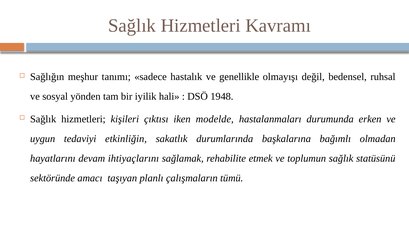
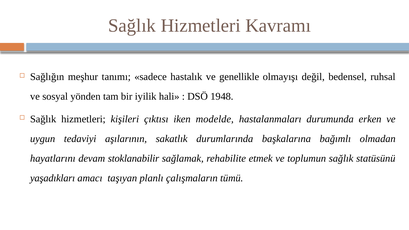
etkinliğin: etkinliğin -> aşılarının
ihtiyaçlarını: ihtiyaçlarını -> stoklanabilir
sektöründe: sektöründe -> yaşadıkları
